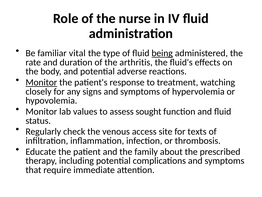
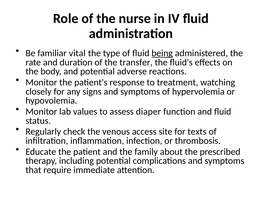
arthritis: arthritis -> transfer
Monitor at (41, 82) underline: present -> none
sought: sought -> diaper
